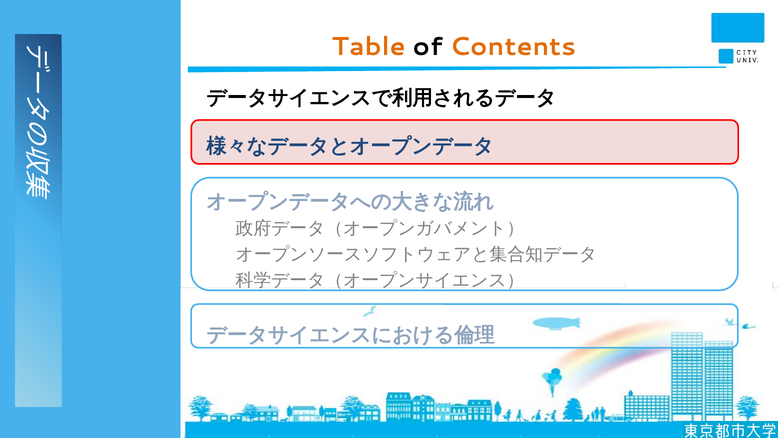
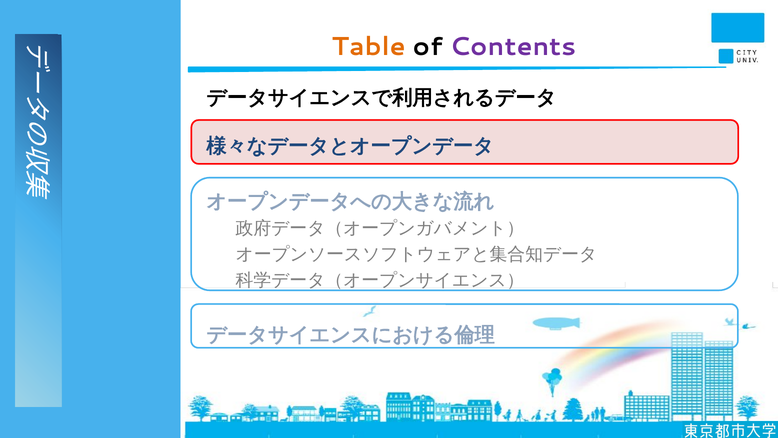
Contents colour: orange -> purple
